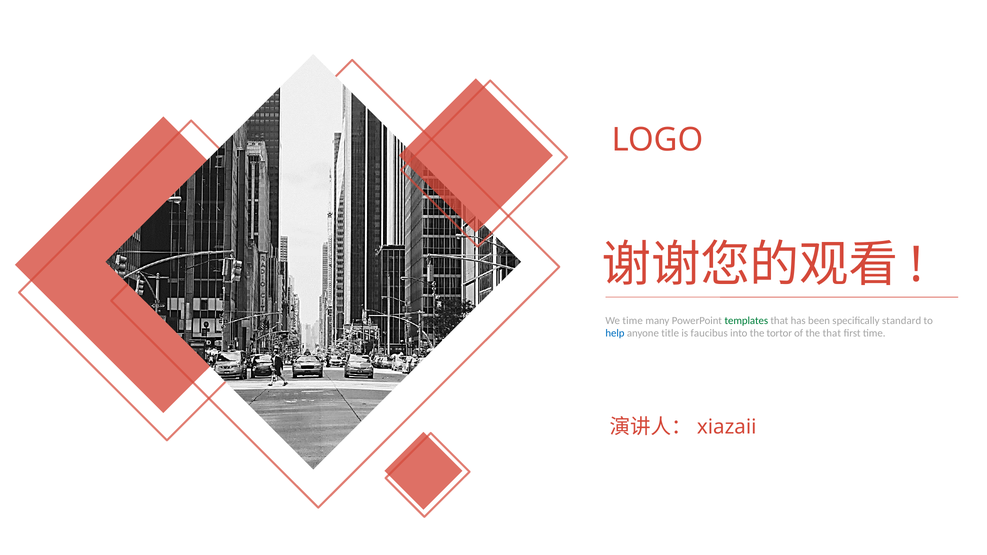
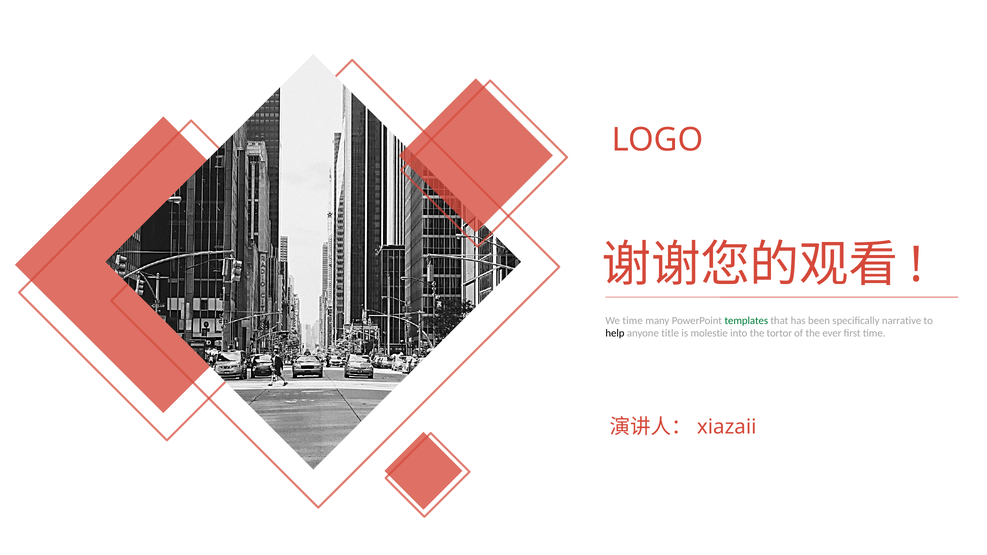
standard: standard -> narrative
help colour: blue -> black
faucibus: faucibus -> molestie
the that: that -> ever
